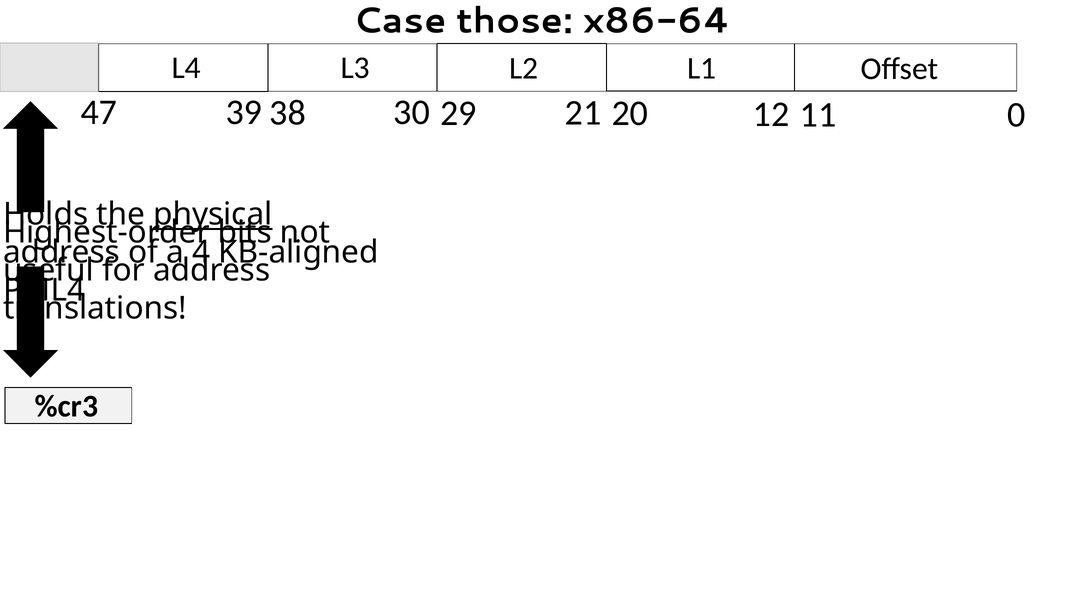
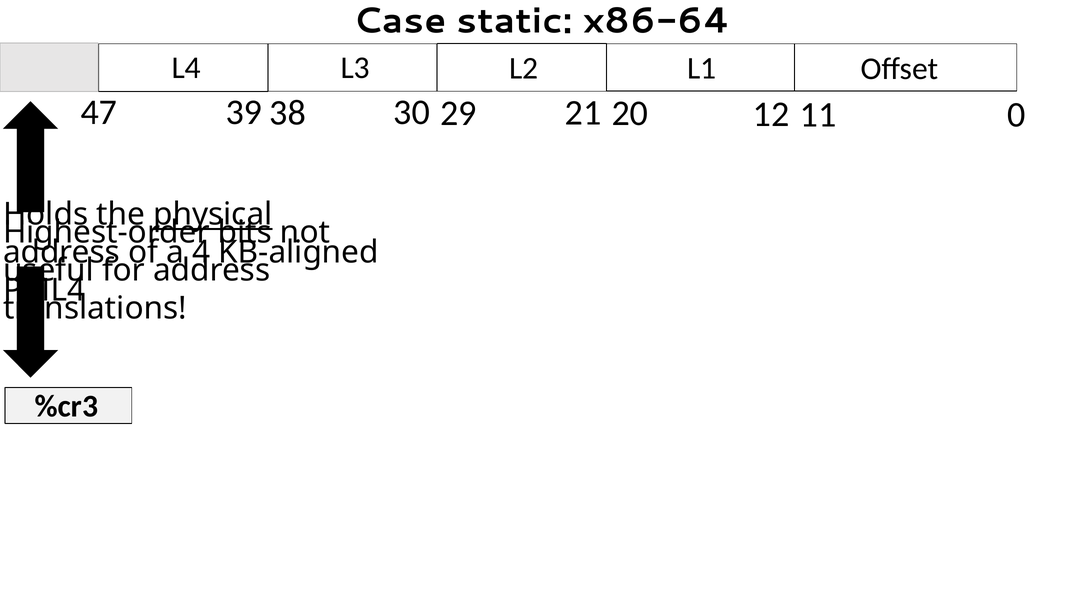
those: those -> static
